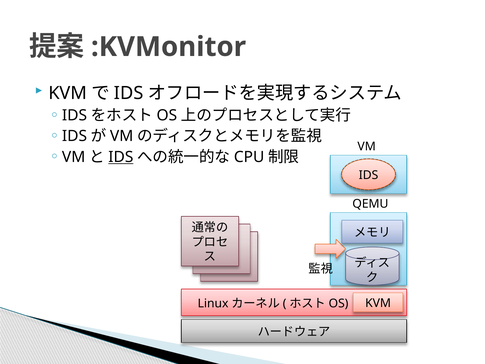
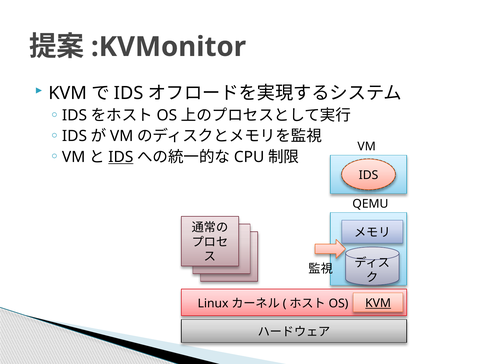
KVM at (378, 303) underline: none -> present
